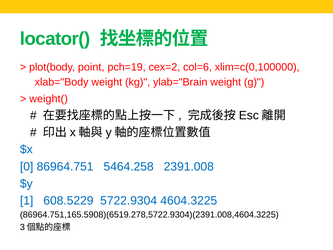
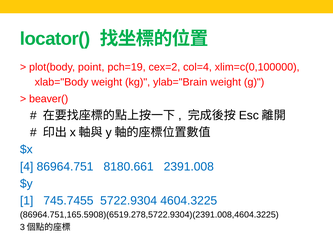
col=6: col=6 -> col=4
weight(: weight( -> beaver(
0: 0 -> 4
5464.258: 5464.258 -> 8180.661
608.5229: 608.5229 -> 745.7455
